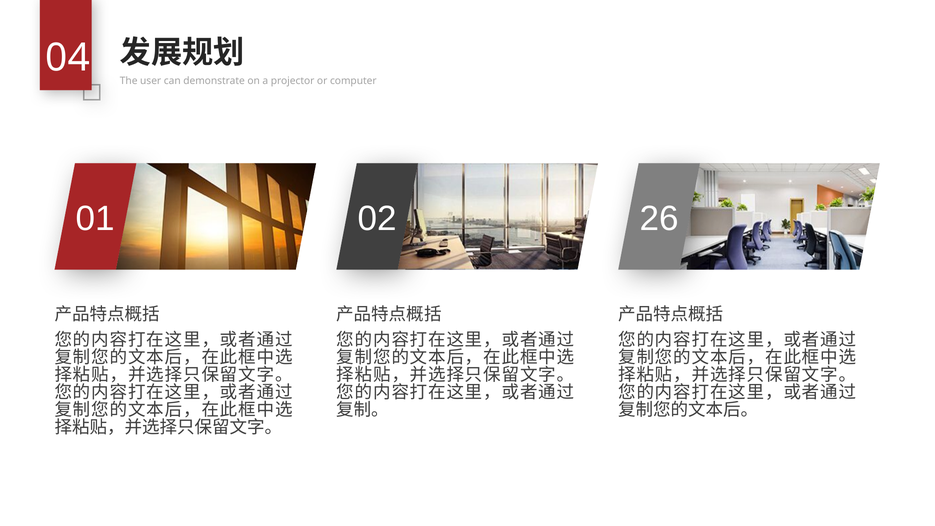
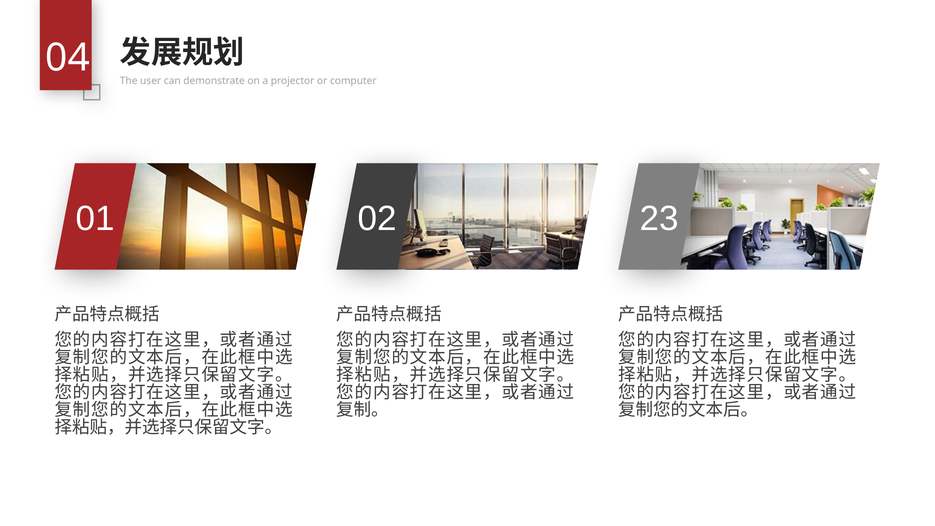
26: 26 -> 23
